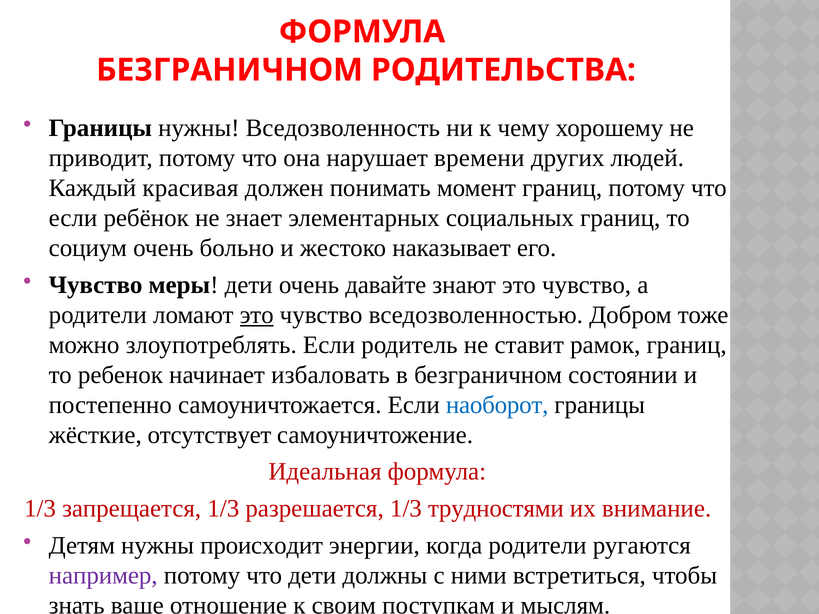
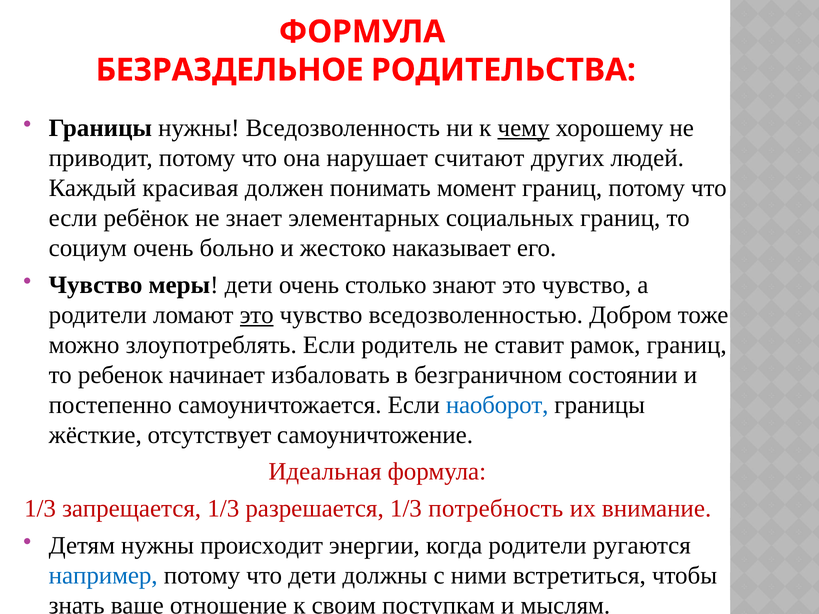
БЕЗГРАНИЧНОМ at (230, 70): БЕЗГРАНИЧНОМ -> БЕЗРАЗДЕЛЬНОЕ
чему underline: none -> present
времени: времени -> считают
давайте: давайте -> столько
трудностями: трудностями -> потребность
например colour: purple -> blue
